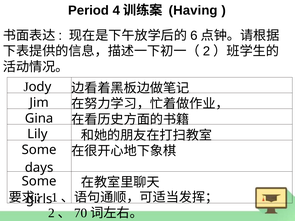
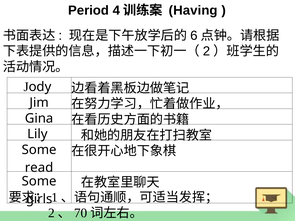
days: days -> read
